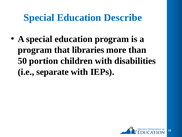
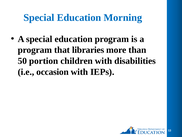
Describe: Describe -> Morning
separate: separate -> occasion
